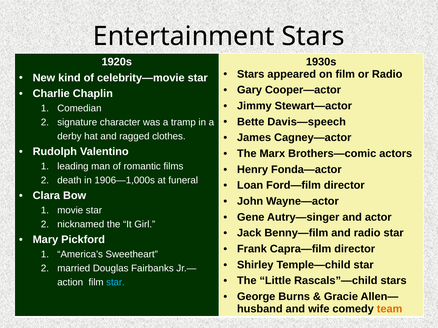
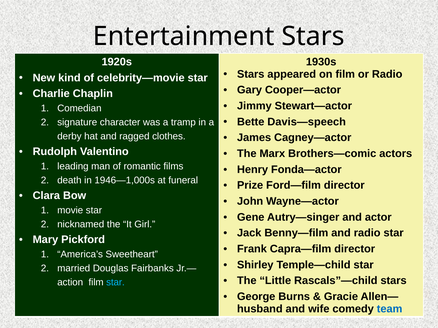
1906—1,000s: 1906—1,000s -> 1946—1,000s
Loan: Loan -> Prize
team colour: orange -> blue
